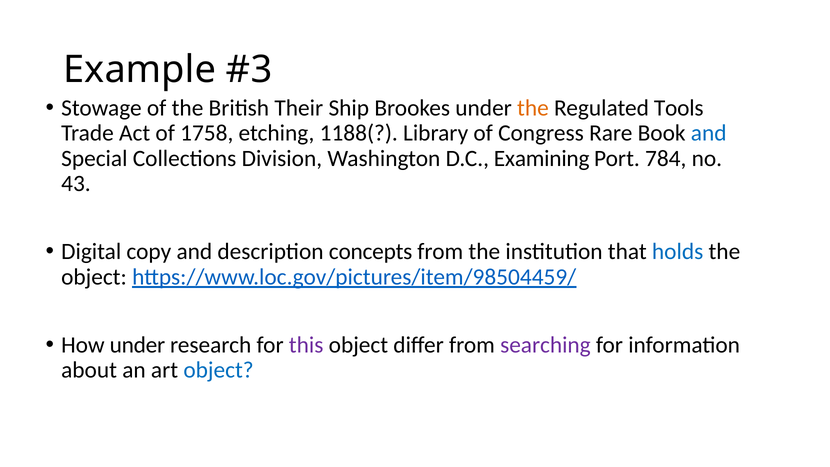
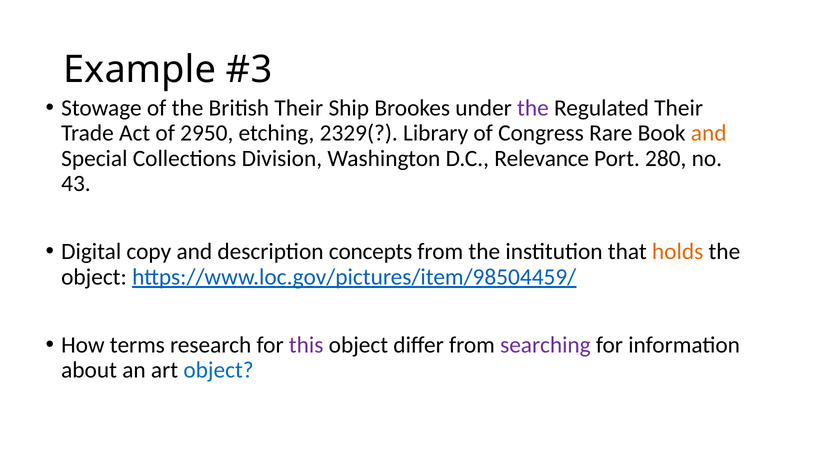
the at (533, 108) colour: orange -> purple
Regulated Tools: Tools -> Their
1758: 1758 -> 2950
1188(: 1188( -> 2329(
and at (709, 133) colour: blue -> orange
Examining: Examining -> Relevance
784: 784 -> 280
holds colour: blue -> orange
How under: under -> terms
